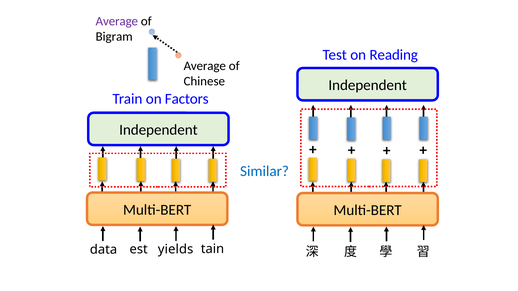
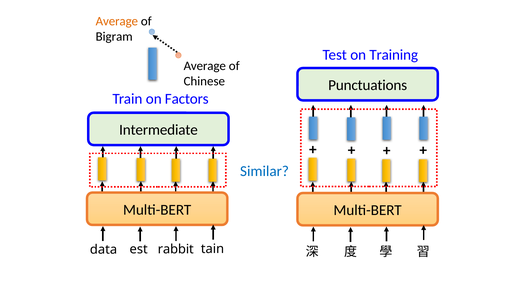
Average at (117, 21) colour: purple -> orange
Reading: Reading -> Training
Independent at (368, 85): Independent -> Punctuations
Independent at (158, 130): Independent -> Intermediate
yields: yields -> rabbit
